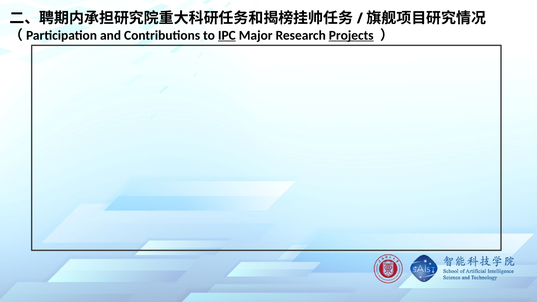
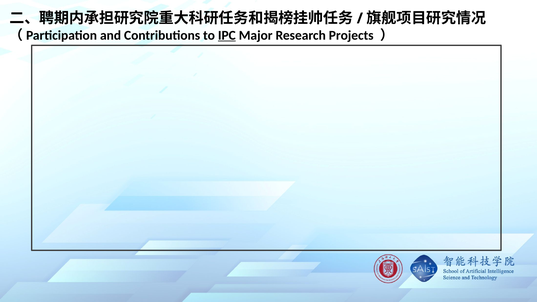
Projects underline: present -> none
